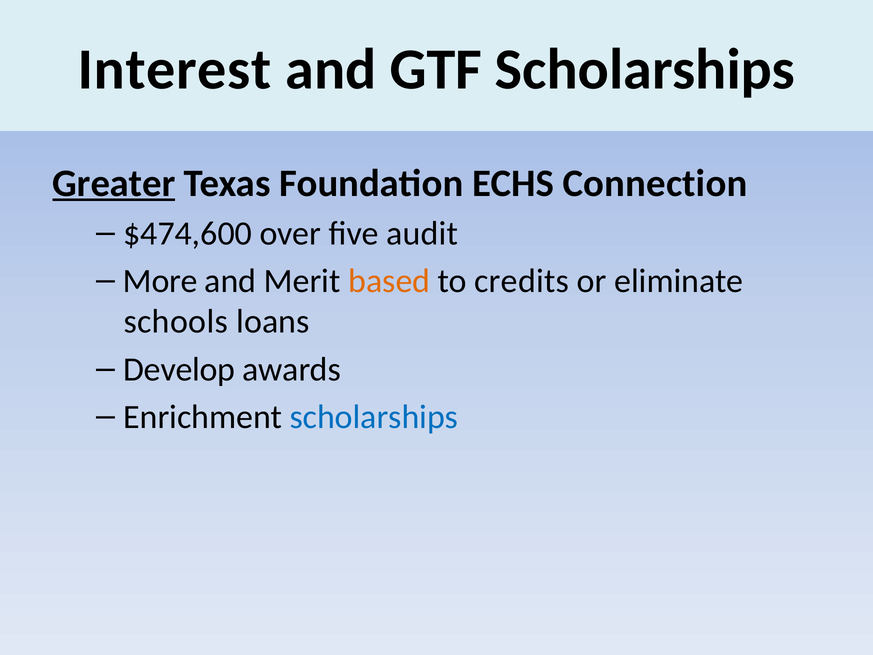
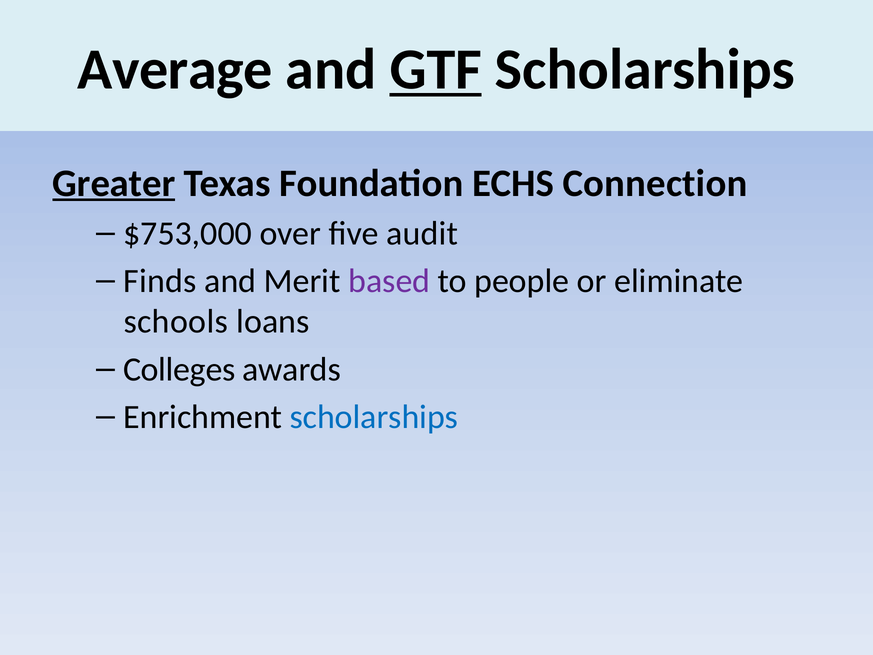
Interest: Interest -> Average
GTF underline: none -> present
$474,600: $474,600 -> $753,000
More: More -> Finds
based colour: orange -> purple
credits: credits -> people
Develop: Develop -> Colleges
